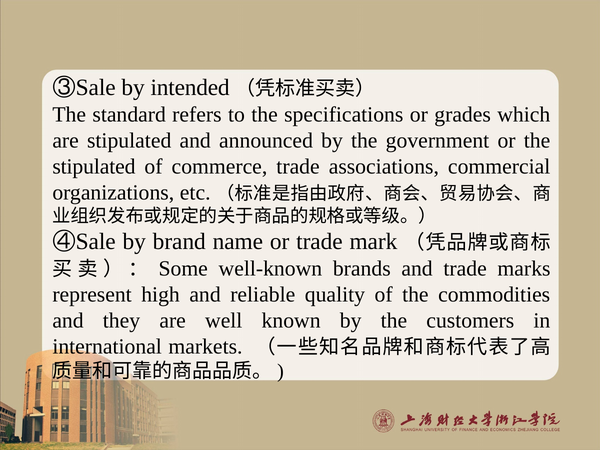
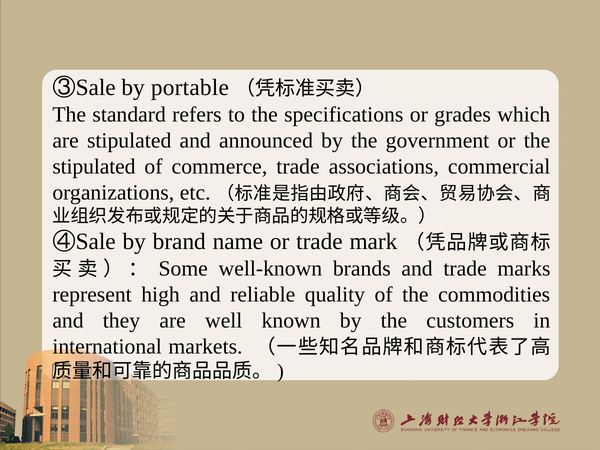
intended: intended -> portable
